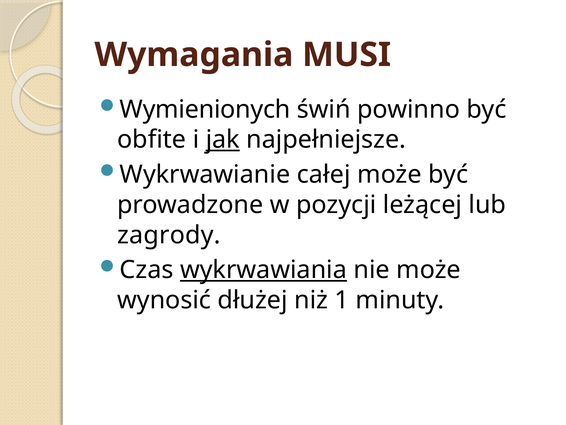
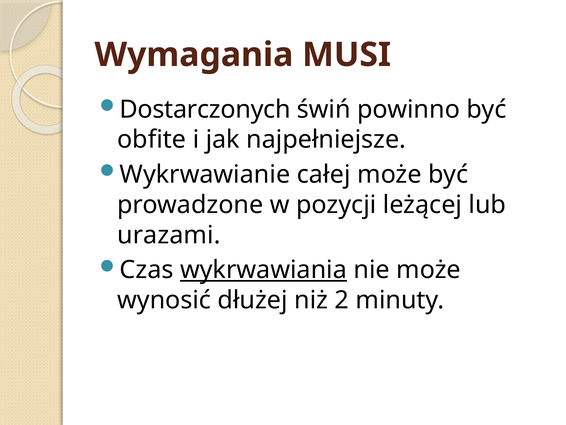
Wymienionych: Wymienionych -> Dostarczonych
jak underline: present -> none
zagrody: zagrody -> urazami
1: 1 -> 2
